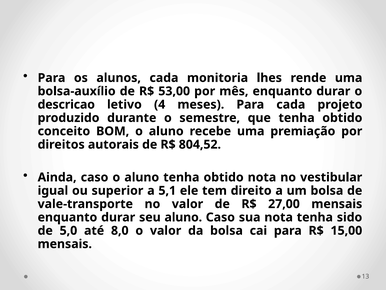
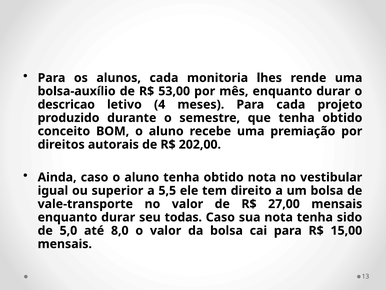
804,52: 804,52 -> 202,00
5,1: 5,1 -> 5,5
seu aluno: aluno -> todas
